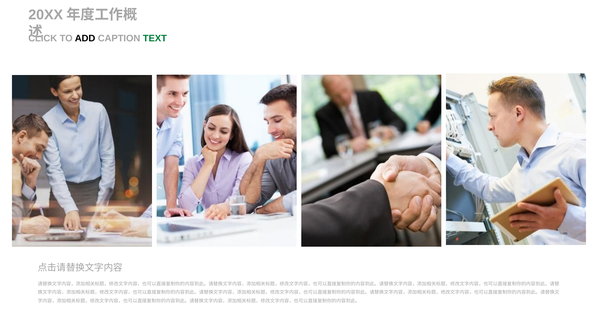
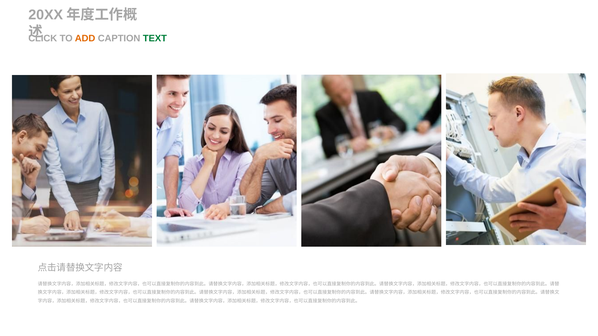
ADD colour: black -> orange
